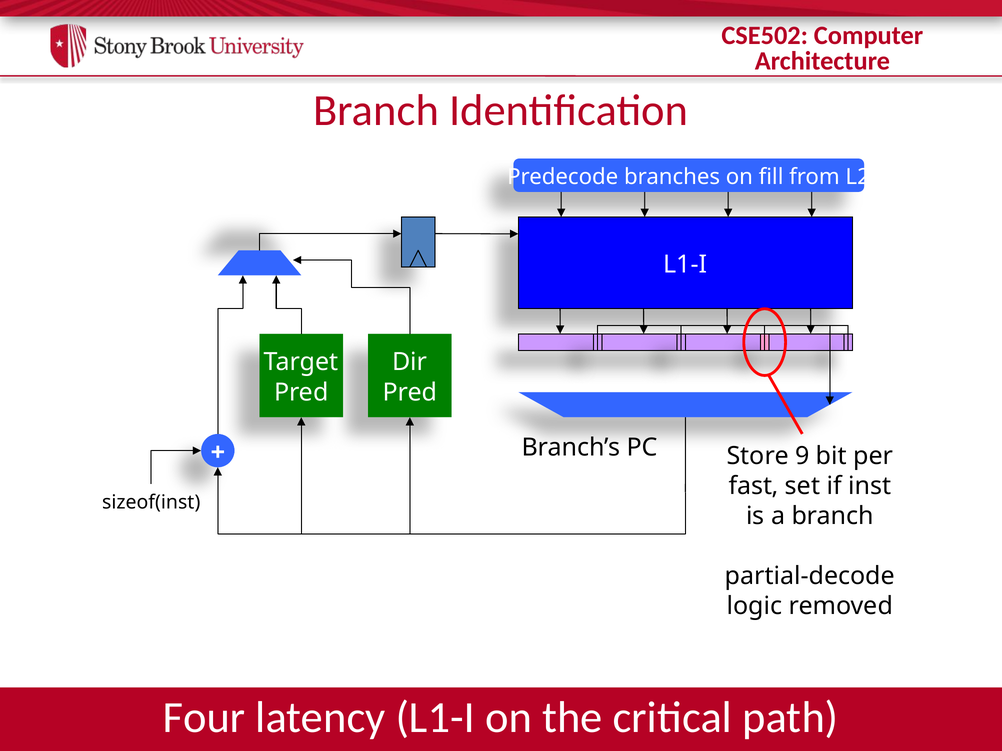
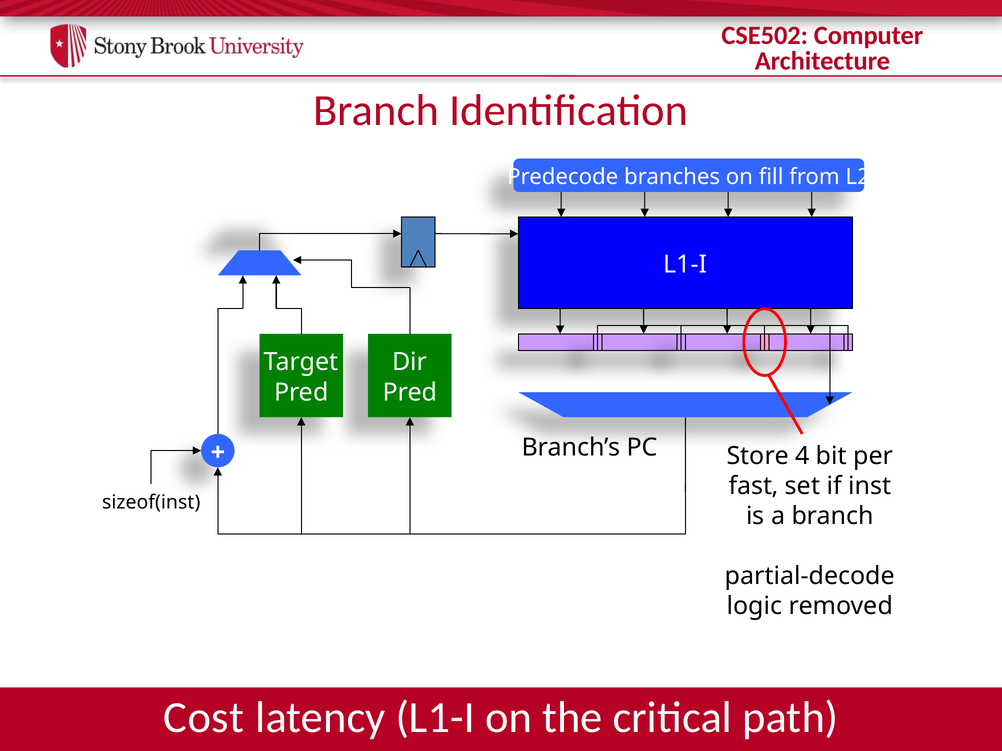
9: 9 -> 4
Four: Four -> Cost
